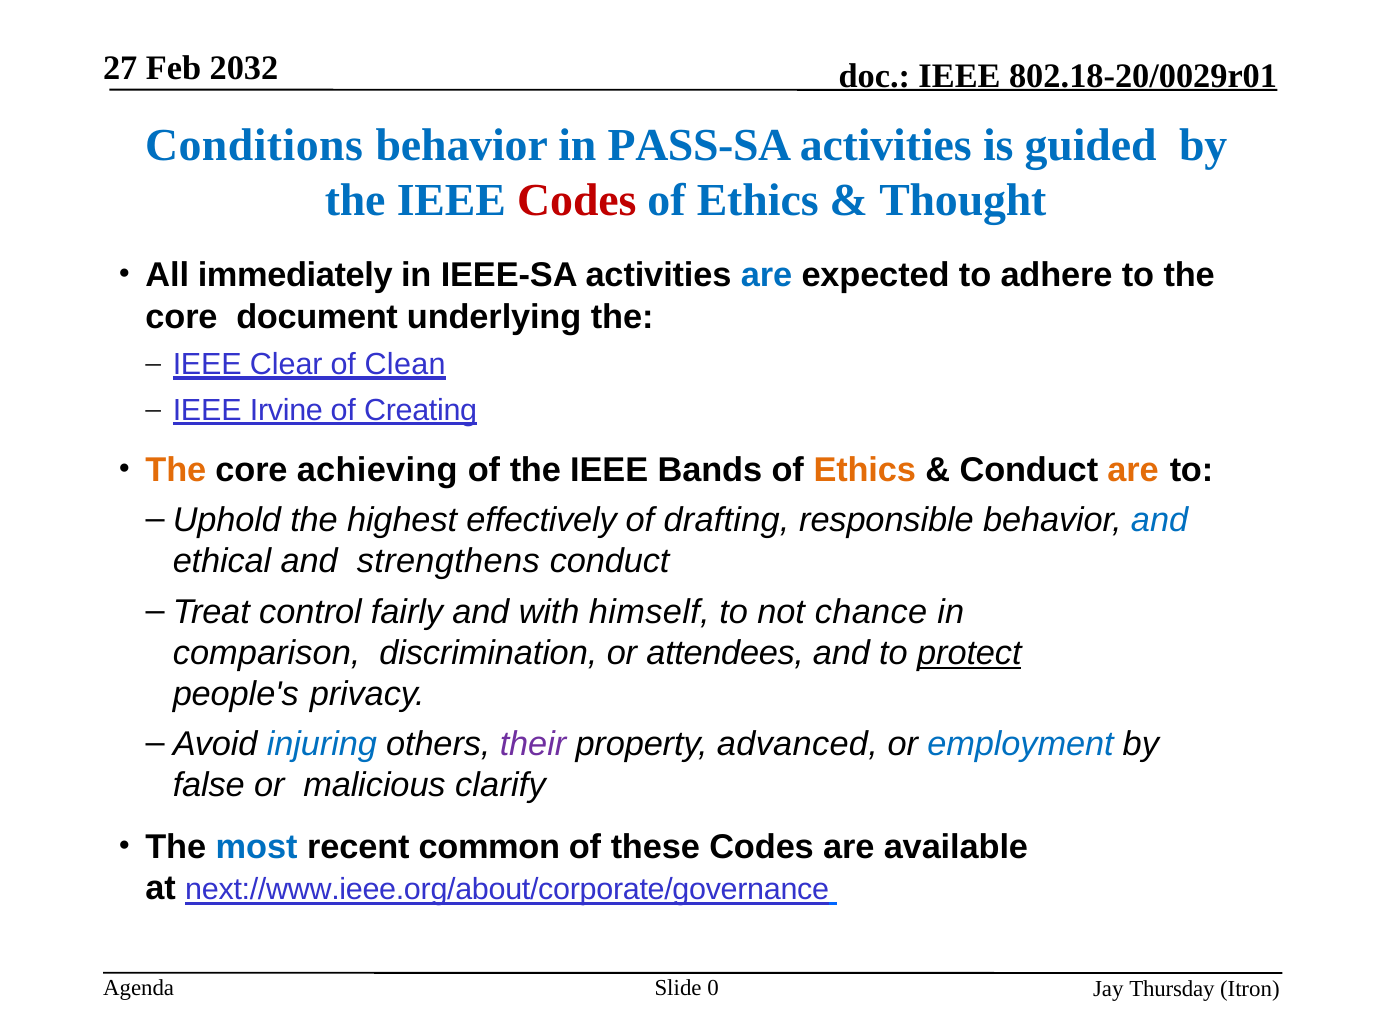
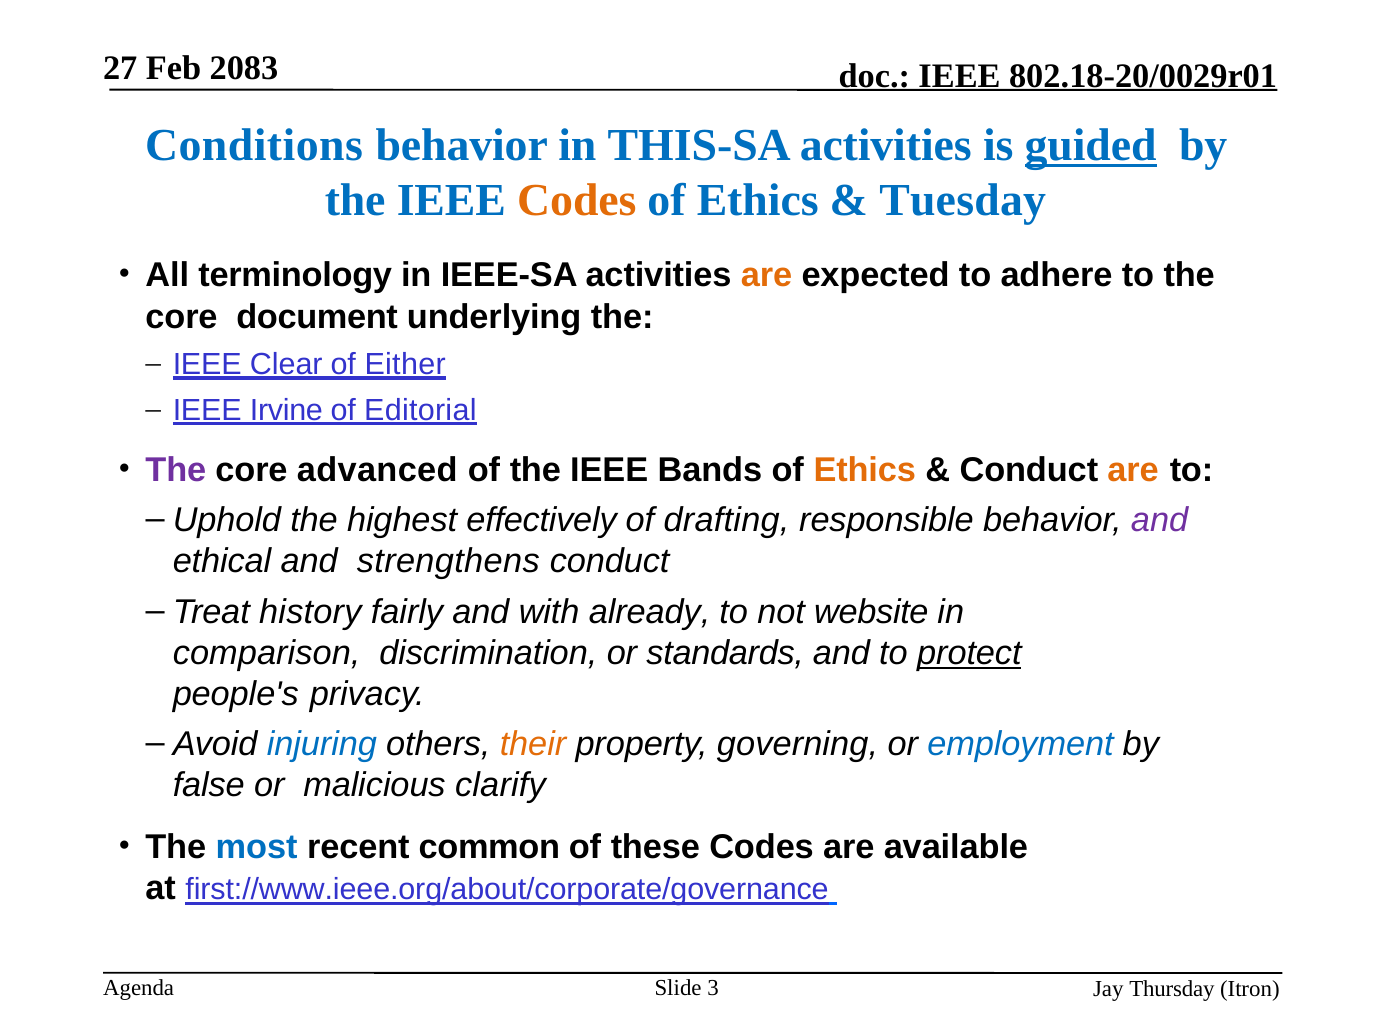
2032: 2032 -> 2083
PASS-SA: PASS-SA -> THIS-SA
guided underline: none -> present
Codes at (577, 201) colour: red -> orange
Thought: Thought -> Tuesday
immediately: immediately -> terminology
are at (767, 276) colour: blue -> orange
Clean: Clean -> Either
Creating: Creating -> Editorial
The at (176, 470) colour: orange -> purple
achieving: achieving -> advanced
and at (1160, 520) colour: blue -> purple
control: control -> history
himself: himself -> already
chance: chance -> website
attendees: attendees -> standards
their colour: purple -> orange
advanced: advanced -> governing
next://www.ieee.org/about/corporate/governance: next://www.ieee.org/about/corporate/governance -> first://www.ieee.org/about/corporate/governance
0: 0 -> 3
